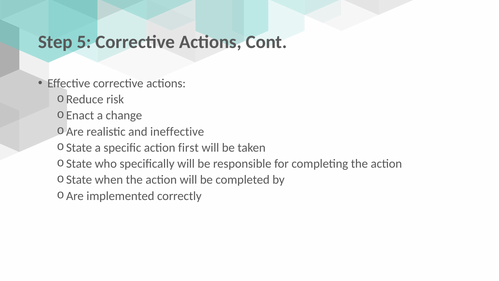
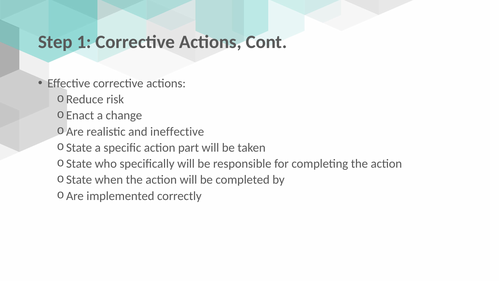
5: 5 -> 1
first: first -> part
